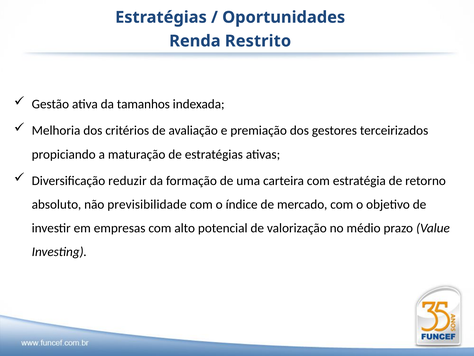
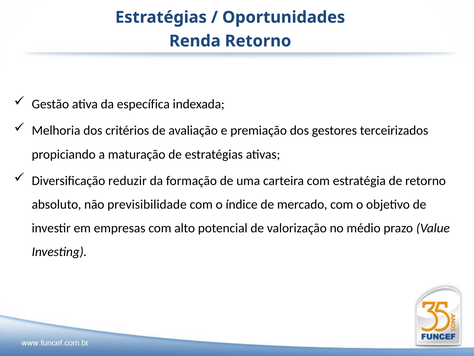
Renda Restrito: Restrito -> Retorno
tamanhos: tamanhos -> específica
